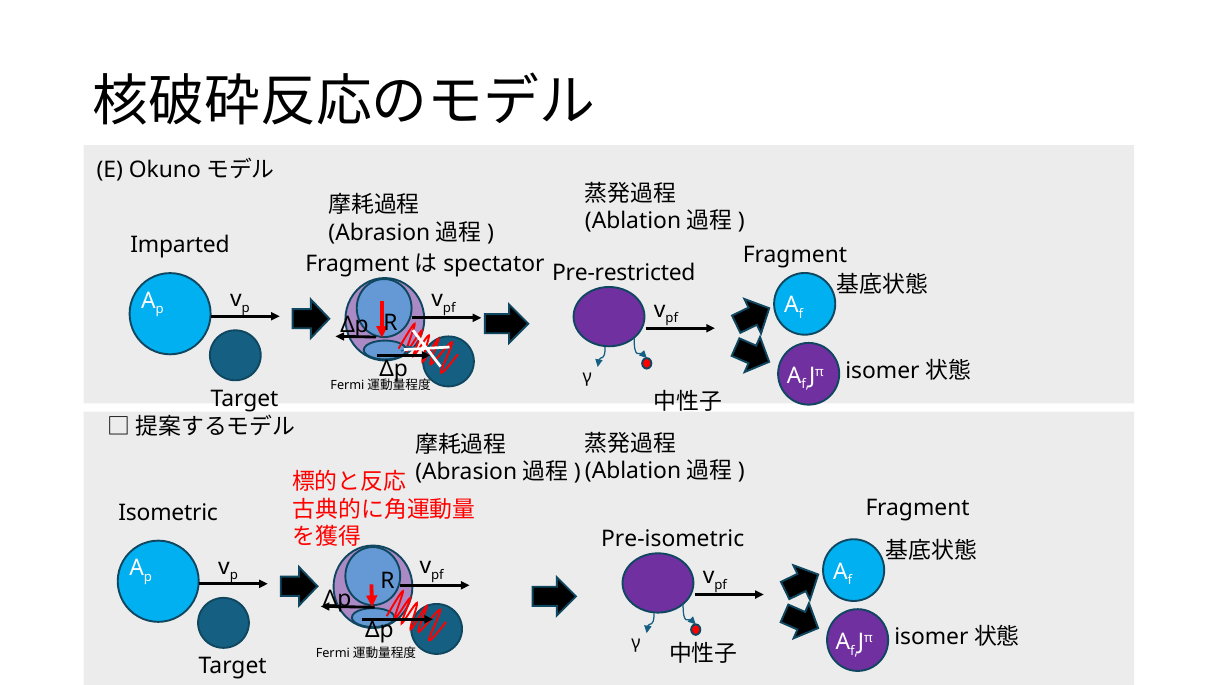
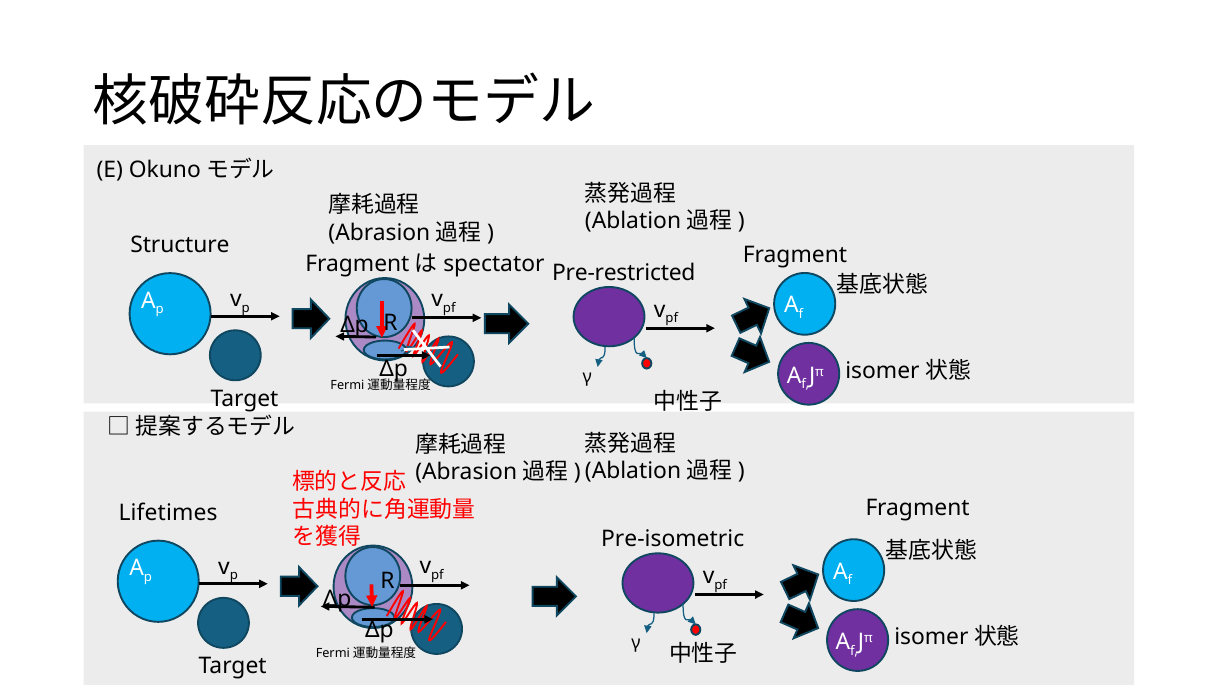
Imparted: Imparted -> Structure
Isometric: Isometric -> Lifetimes
